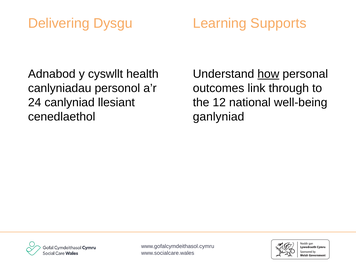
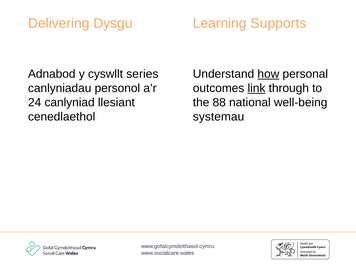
health: health -> series
link underline: none -> present
12: 12 -> 88
ganlyniad: ganlyniad -> systemau
